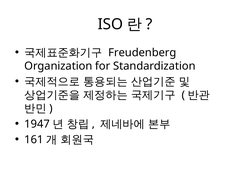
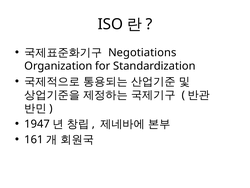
Freudenberg: Freudenberg -> Negotiations
